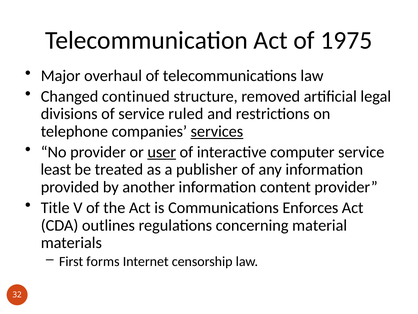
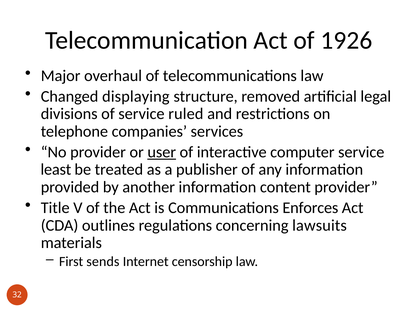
1975: 1975 -> 1926
continued: continued -> displaying
services underline: present -> none
material: material -> lawsuits
forms: forms -> sends
